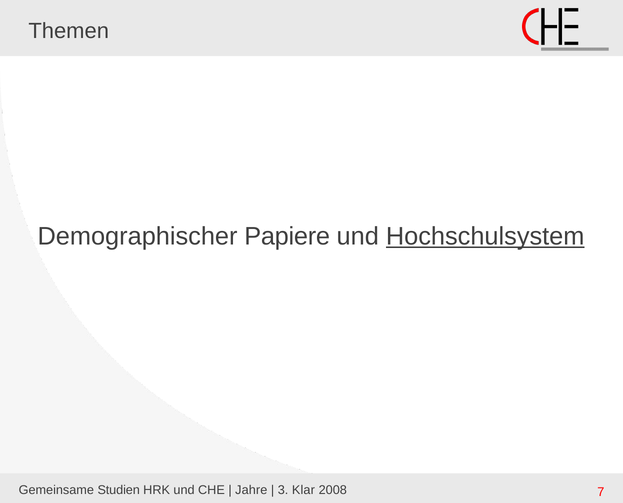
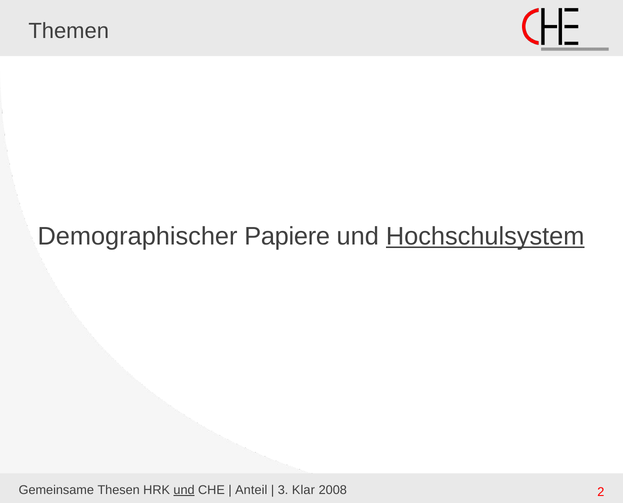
Studien: Studien -> Thesen
und at (184, 490) underline: none -> present
Jahre: Jahre -> Anteil
7: 7 -> 2
